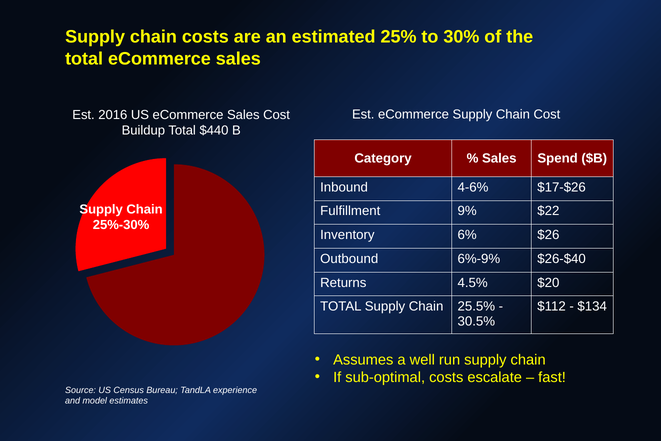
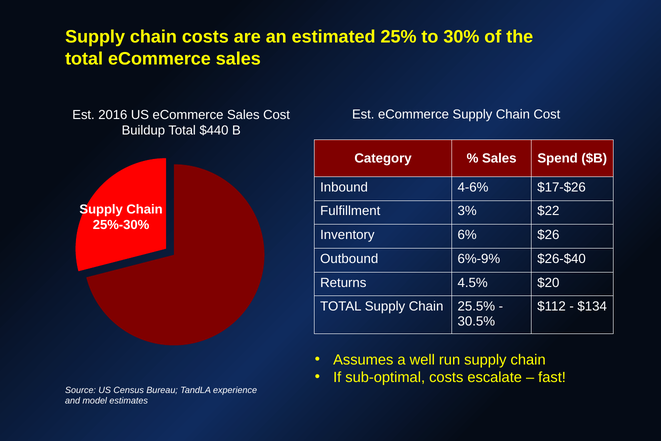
9%: 9% -> 3%
